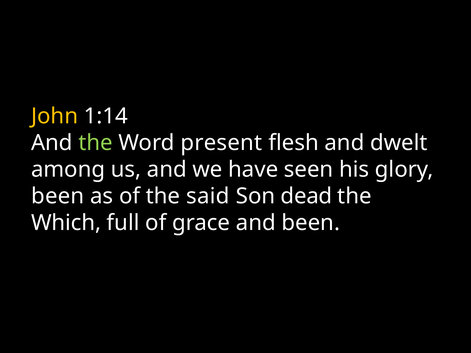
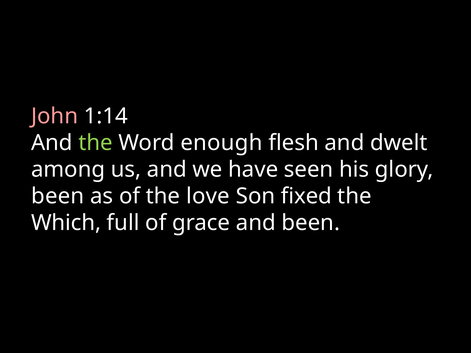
John colour: yellow -> pink
present: present -> enough
said: said -> love
dead: dead -> fixed
